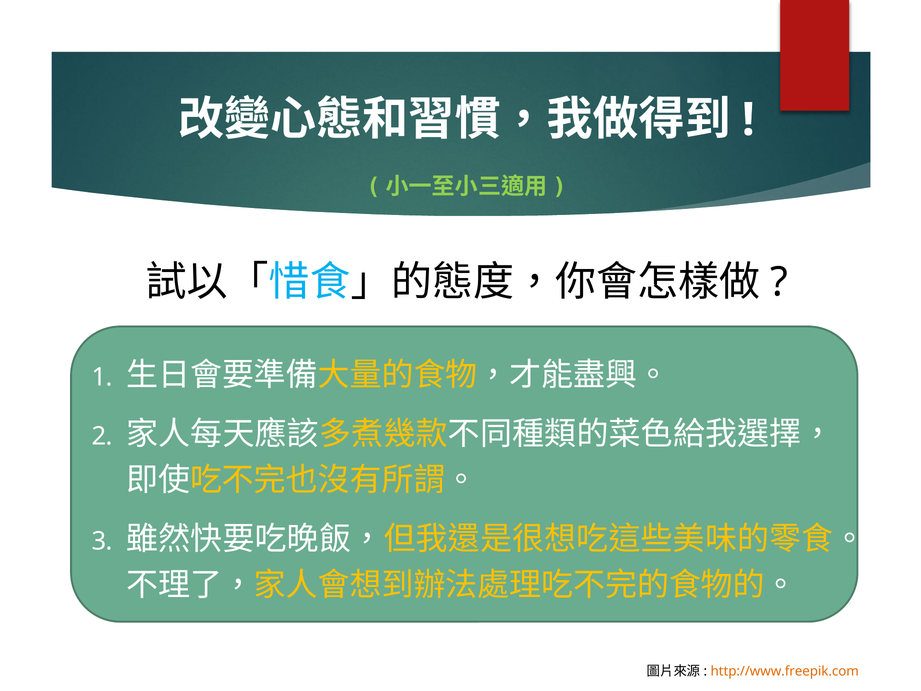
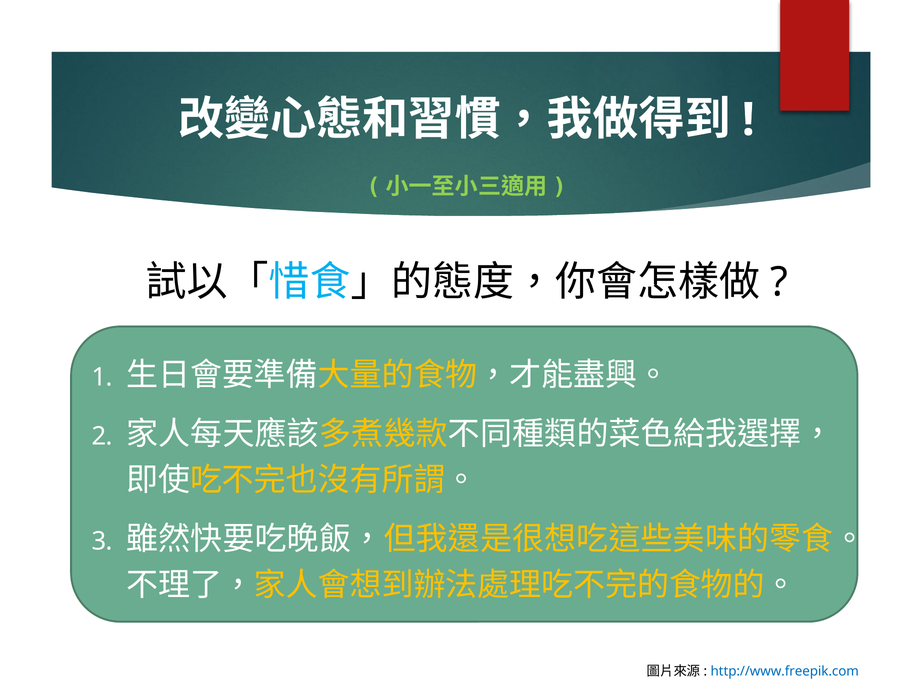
http://www.freepik.com colour: orange -> blue
